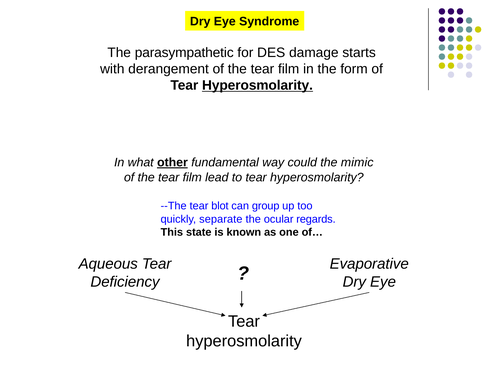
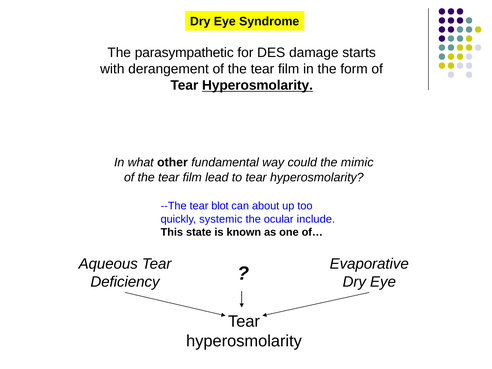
other underline: present -> none
group: group -> about
separate: separate -> systemic
regards: regards -> include
